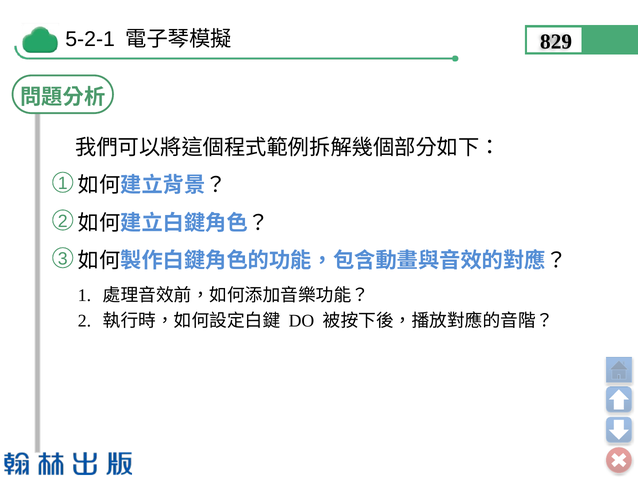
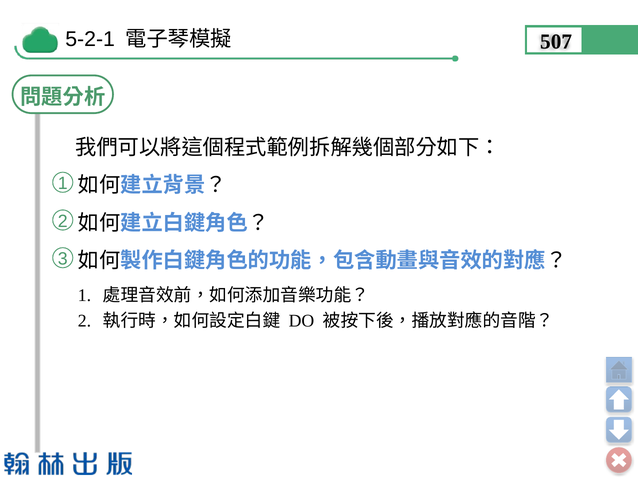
829: 829 -> 507
